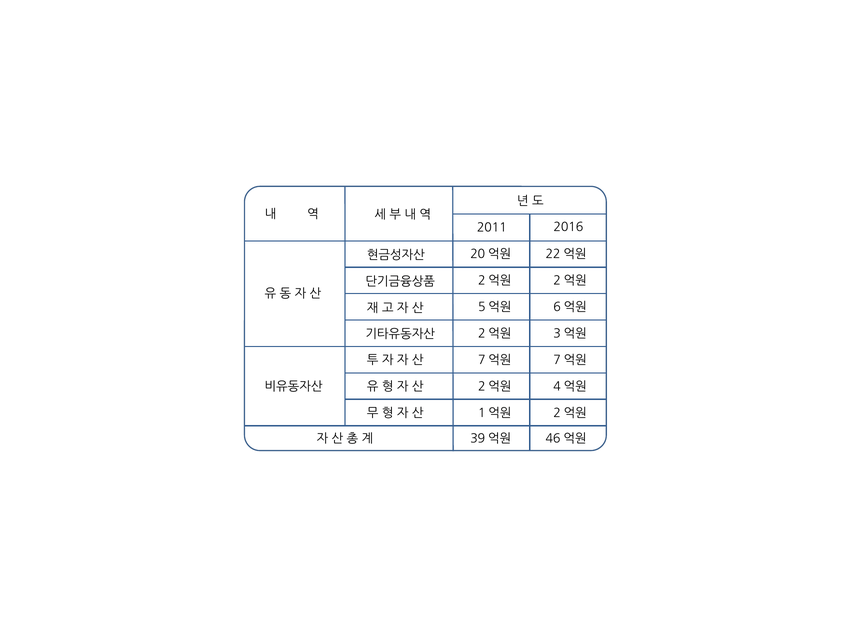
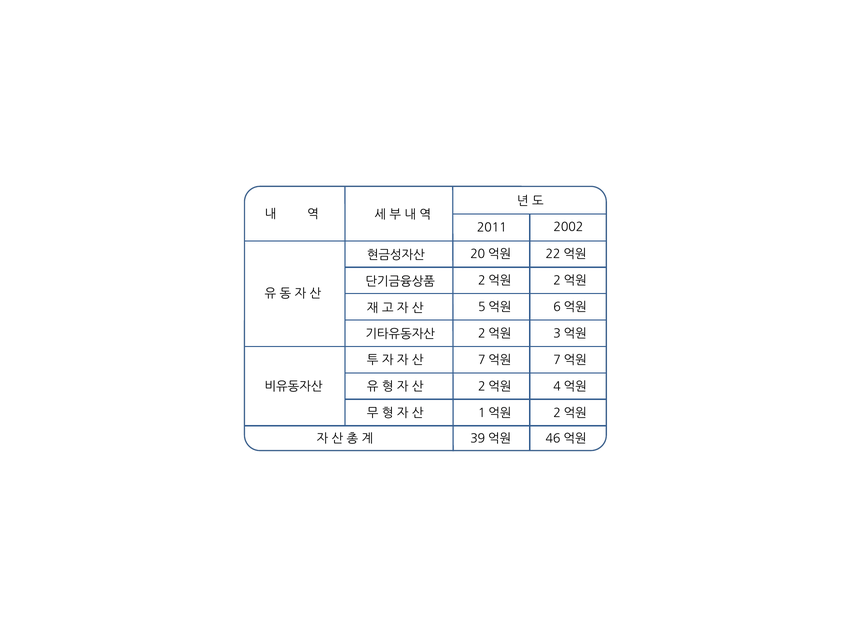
2016: 2016 -> 2002
